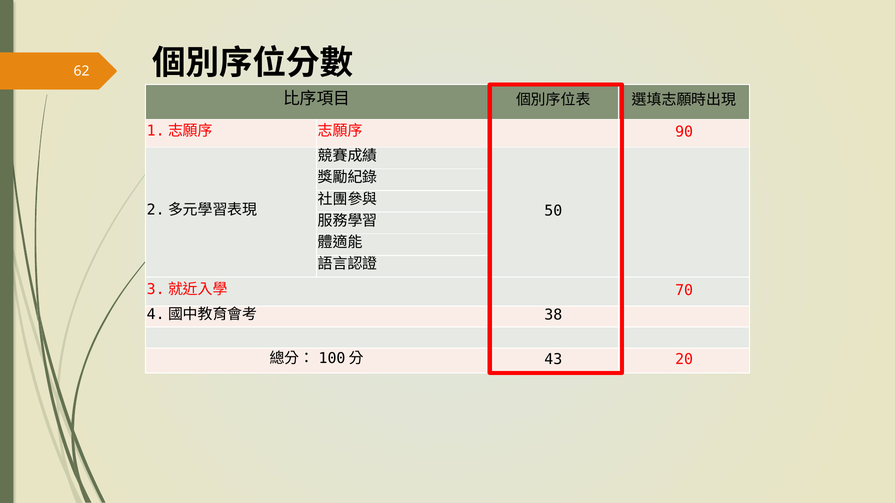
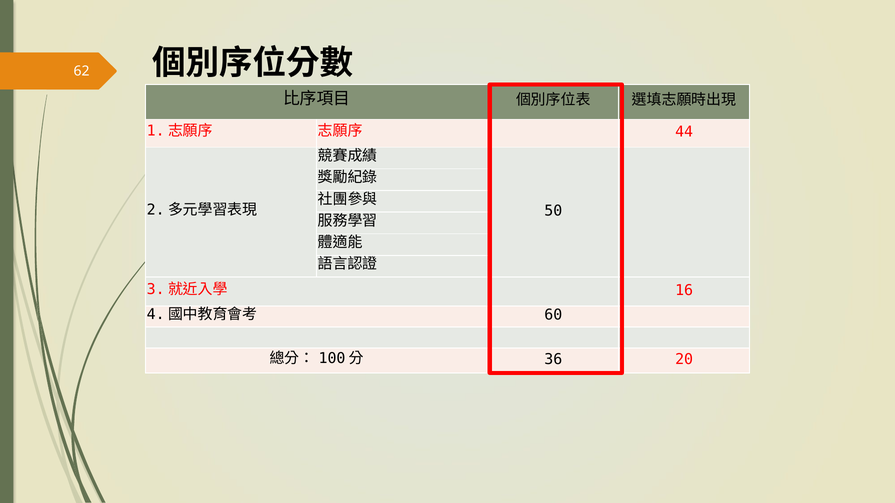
90: 90 -> 44
70: 70 -> 16
38: 38 -> 60
43: 43 -> 36
